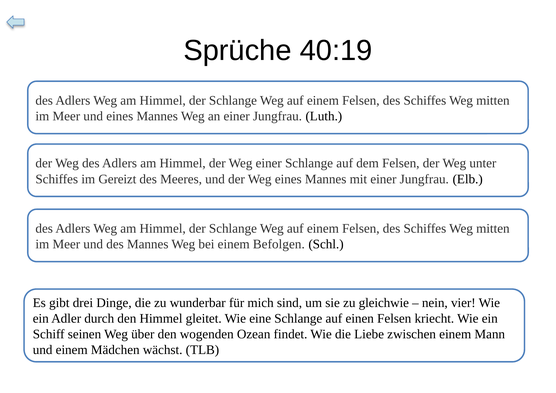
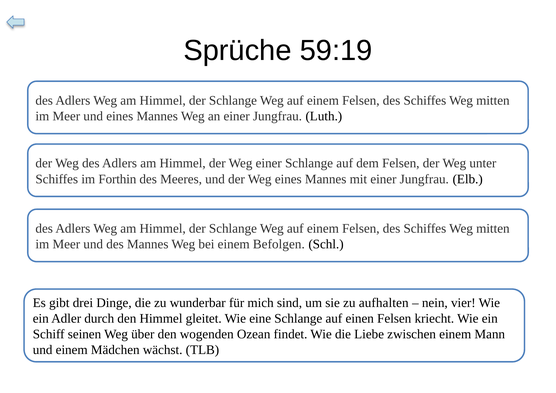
40:19: 40:19 -> 59:19
Gereizt: Gereizt -> Forthin
gleichwie: gleichwie -> aufhalten
